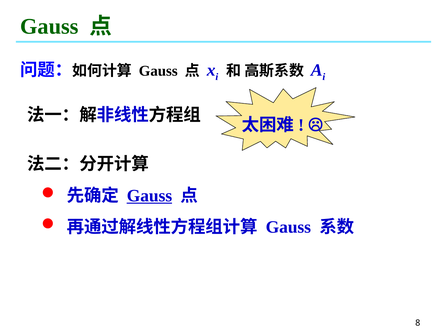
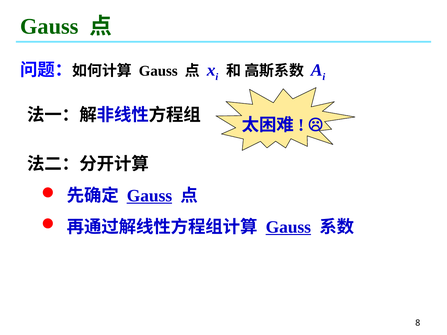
Gauss at (288, 227) underline: none -> present
